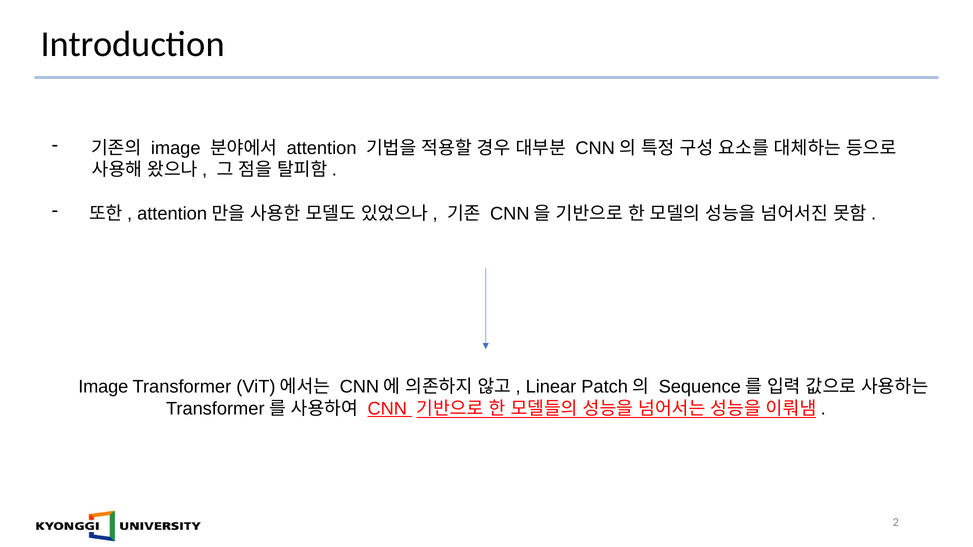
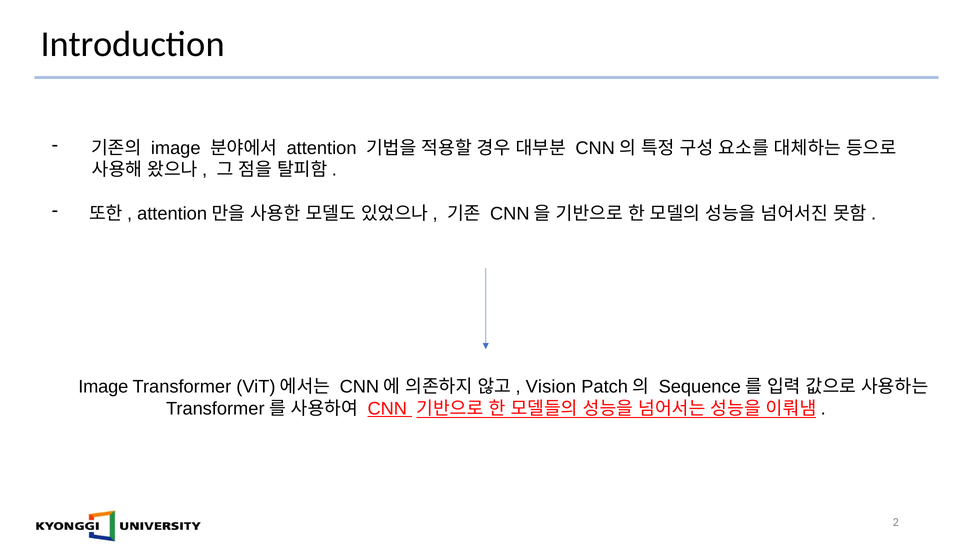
Linear: Linear -> Vision
